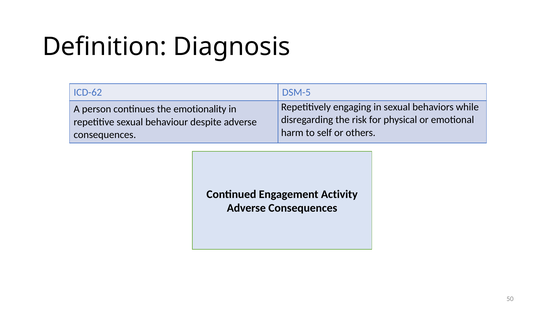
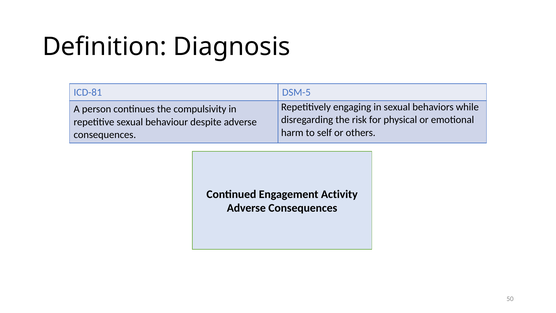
ICD-62: ICD-62 -> ICD-81
emotionality: emotionality -> compulsivity
